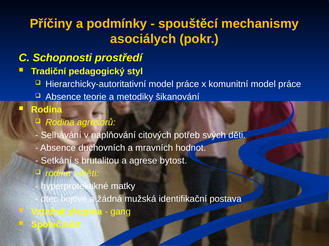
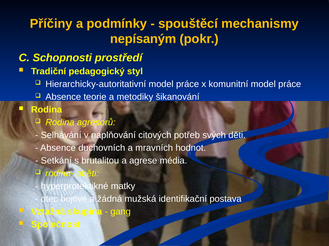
asociálych: asociálych -> nepísaným
bytost: bytost -> média
